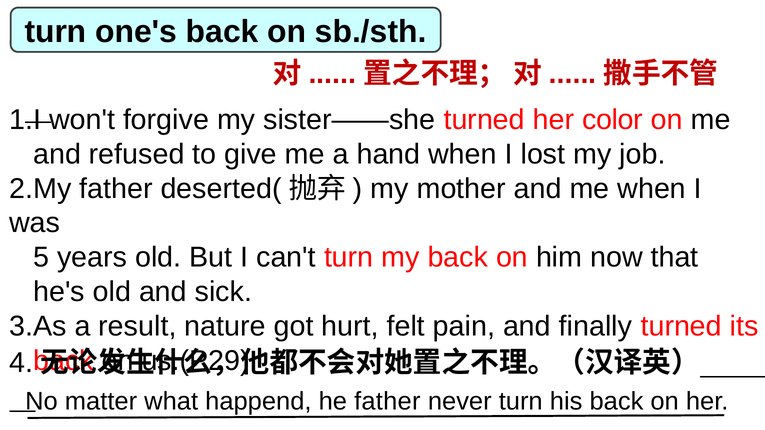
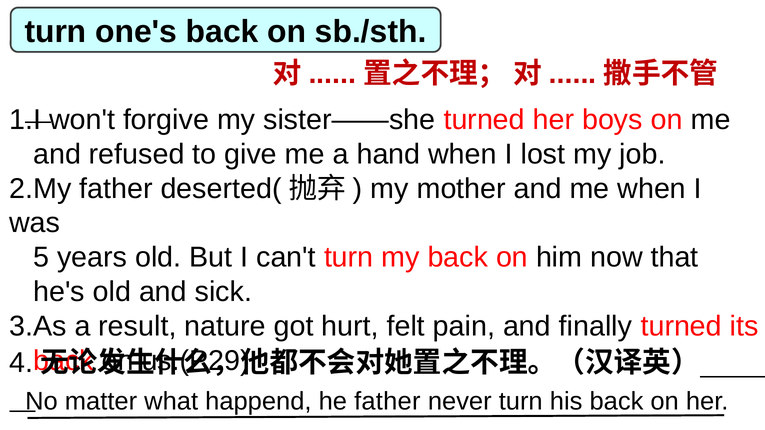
color: color -> boys
